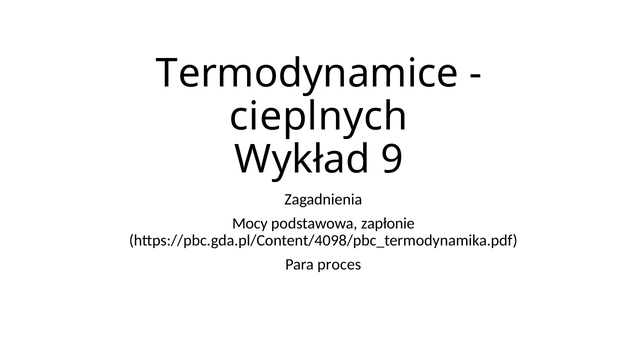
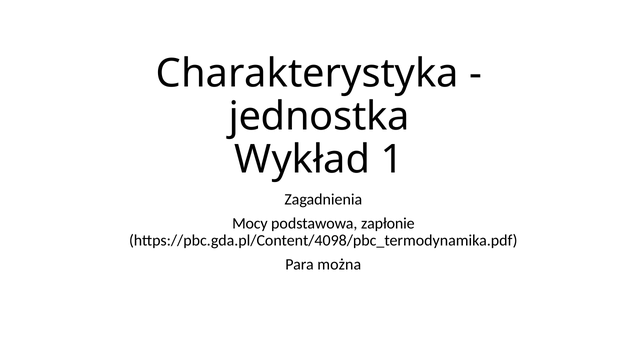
Termodynamice: Termodynamice -> Charakterystyka
cieplnych: cieplnych -> jednostka
9: 9 -> 1
proces: proces -> można
